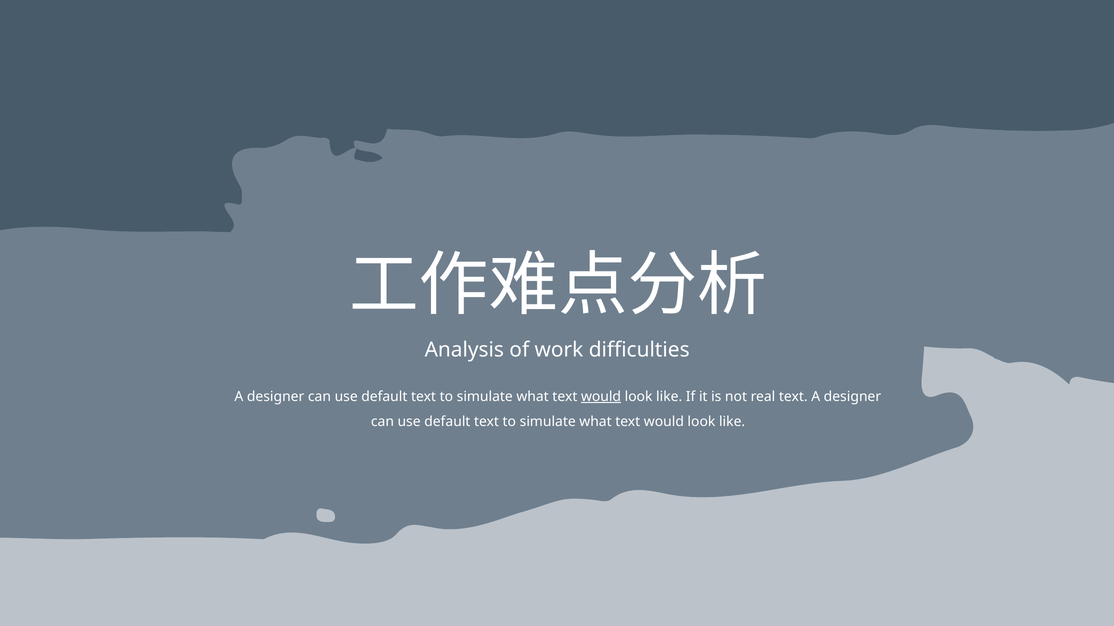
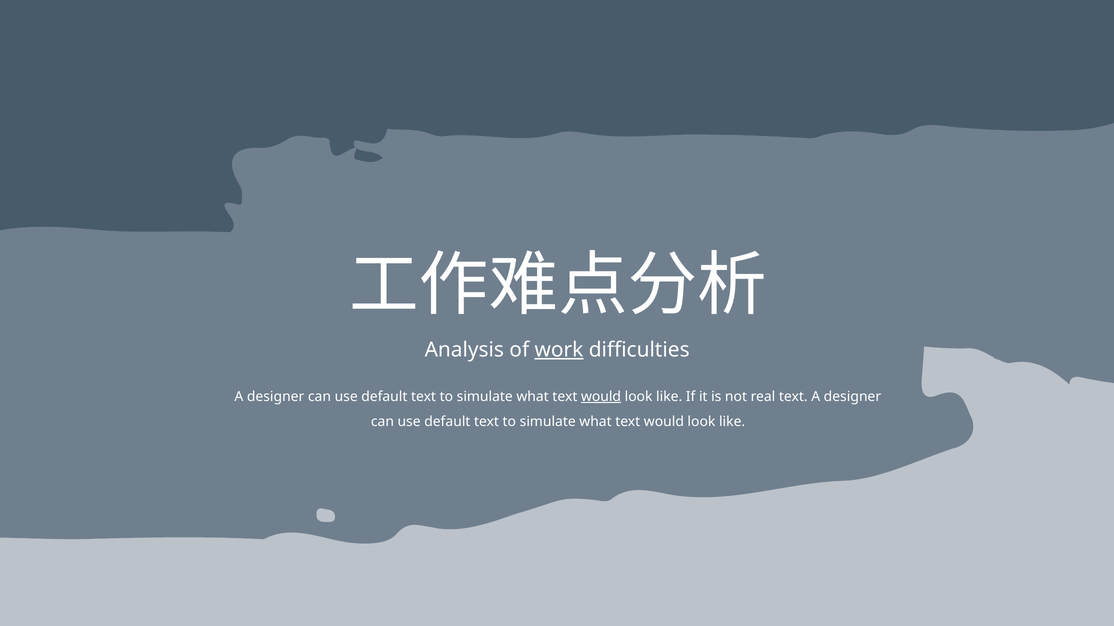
work underline: none -> present
